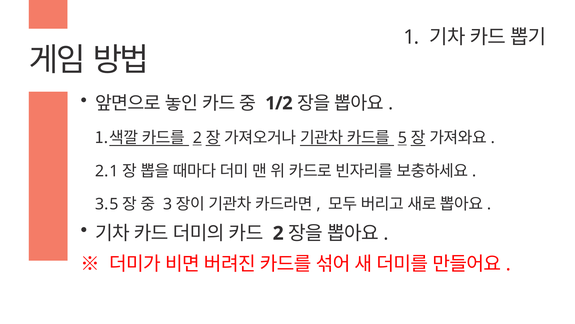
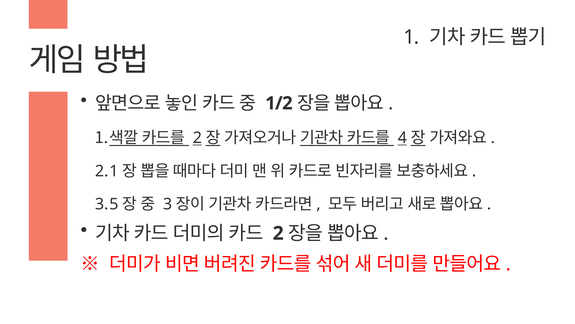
5: 5 -> 4
